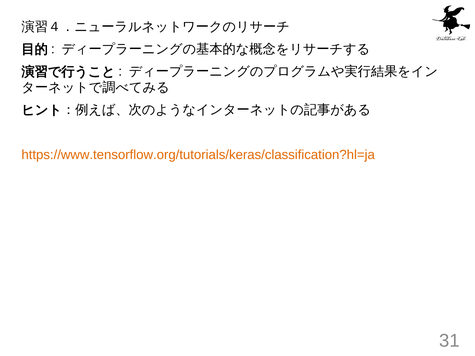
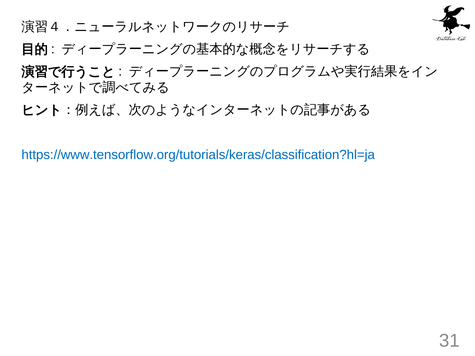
https://www.tensorflow.org/tutorials/keras/classification?hl=ja colour: orange -> blue
